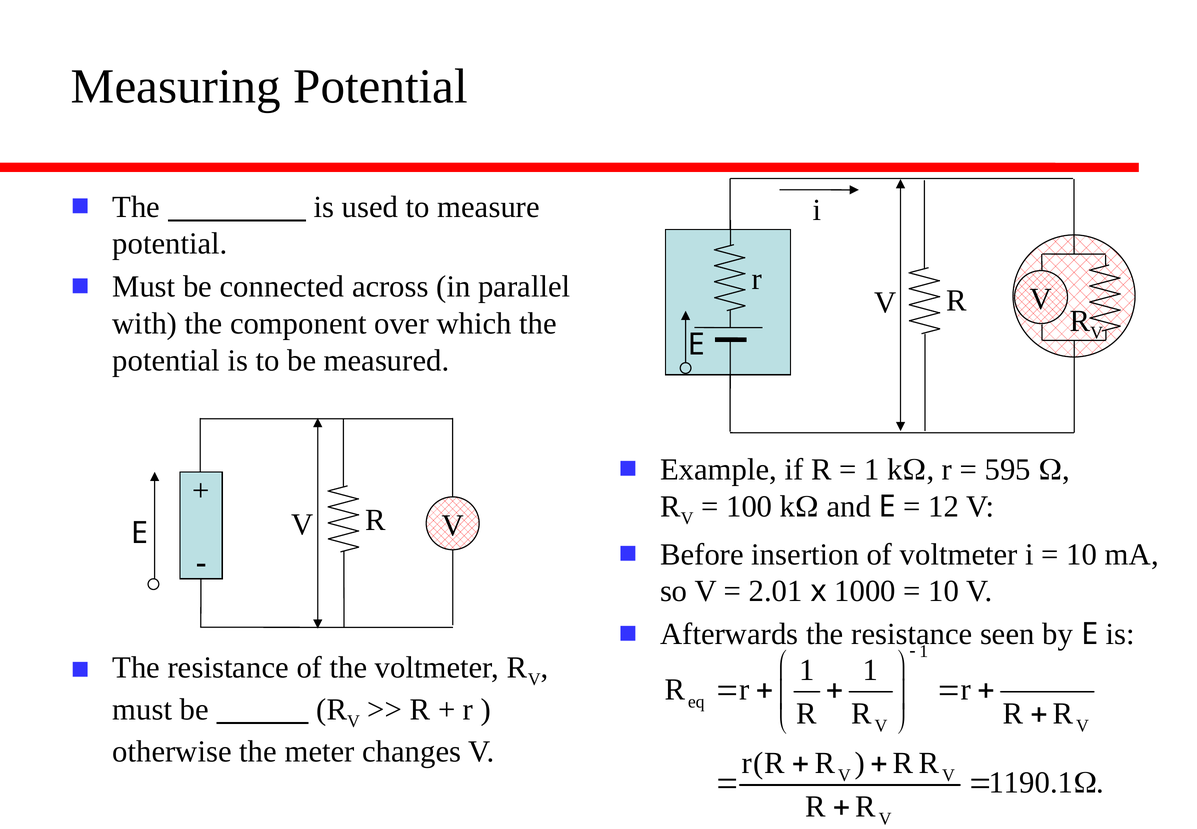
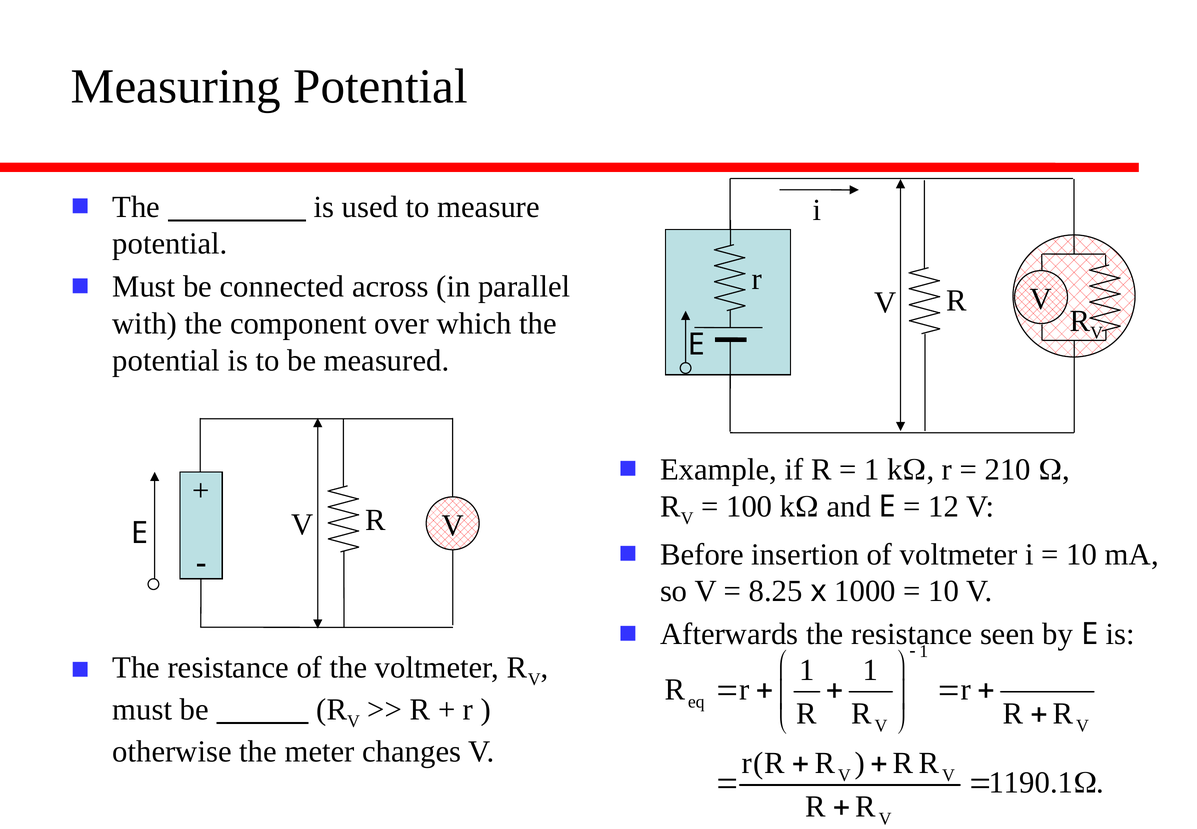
595: 595 -> 210
2.01: 2.01 -> 8.25
